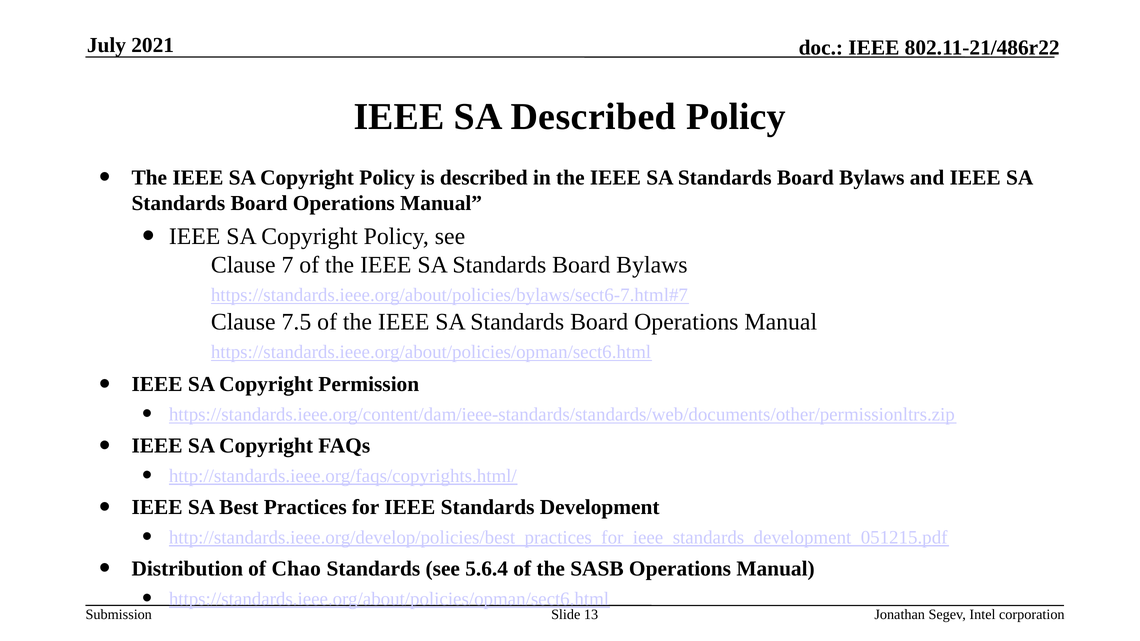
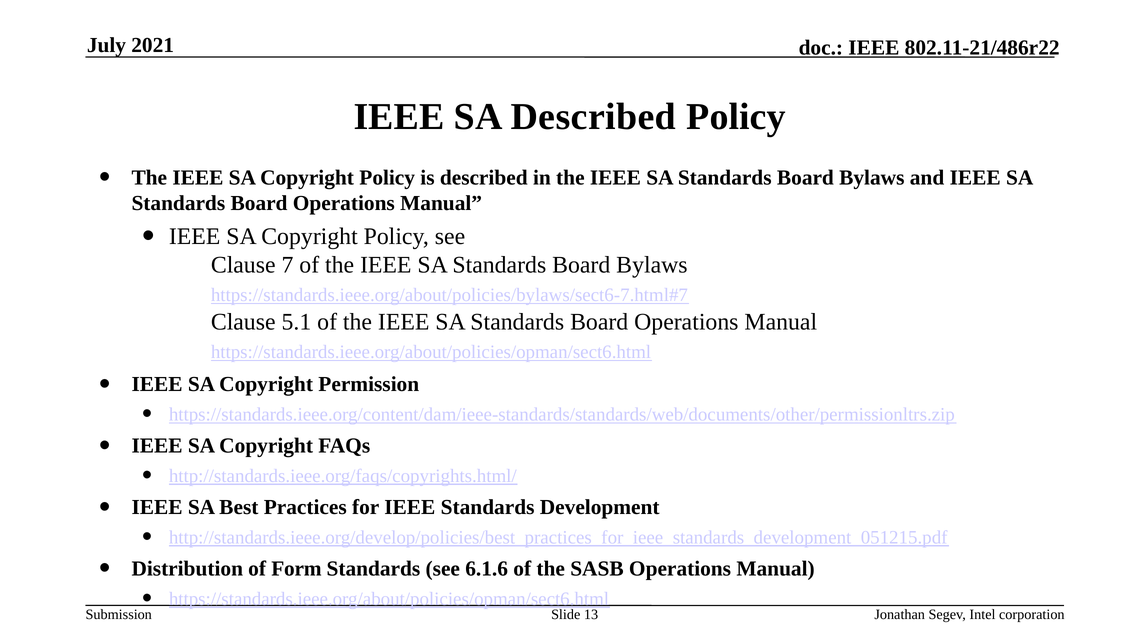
7.5: 7.5 -> 5.1
Chao: Chao -> Form
5.6.4: 5.6.4 -> 6.1.6
